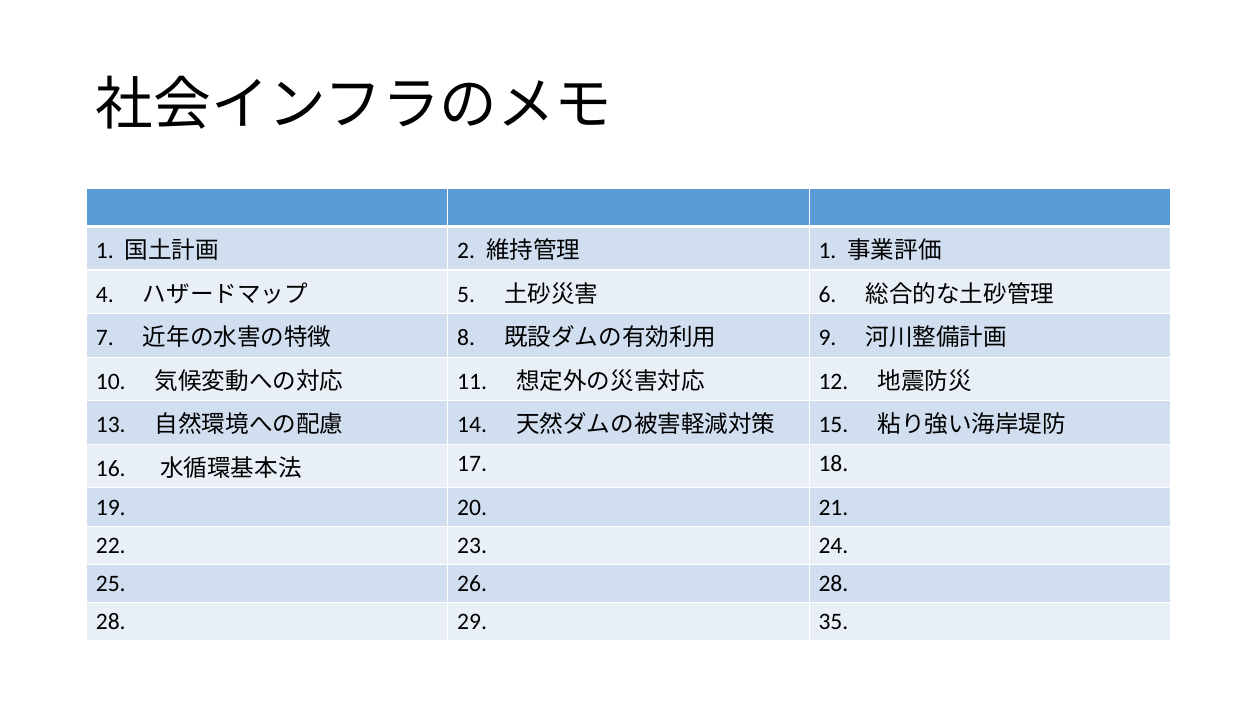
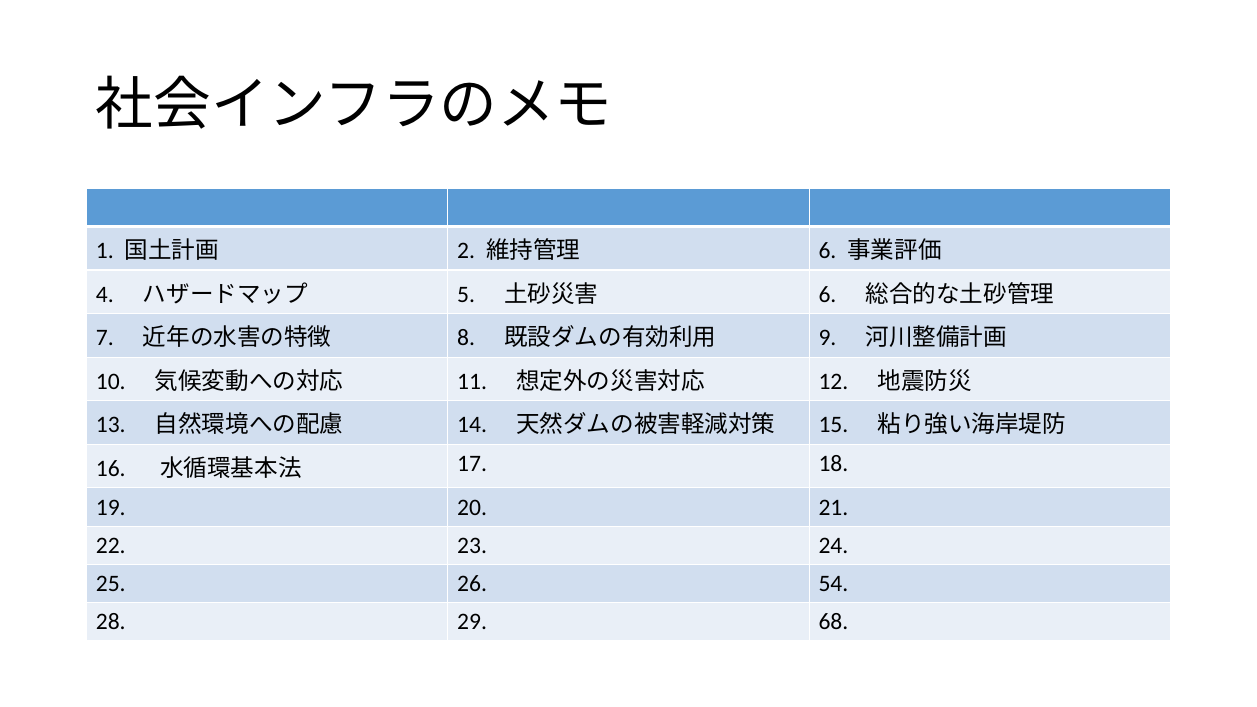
1 at (827, 251): 1 -> 6
26 28: 28 -> 54
35: 35 -> 68
